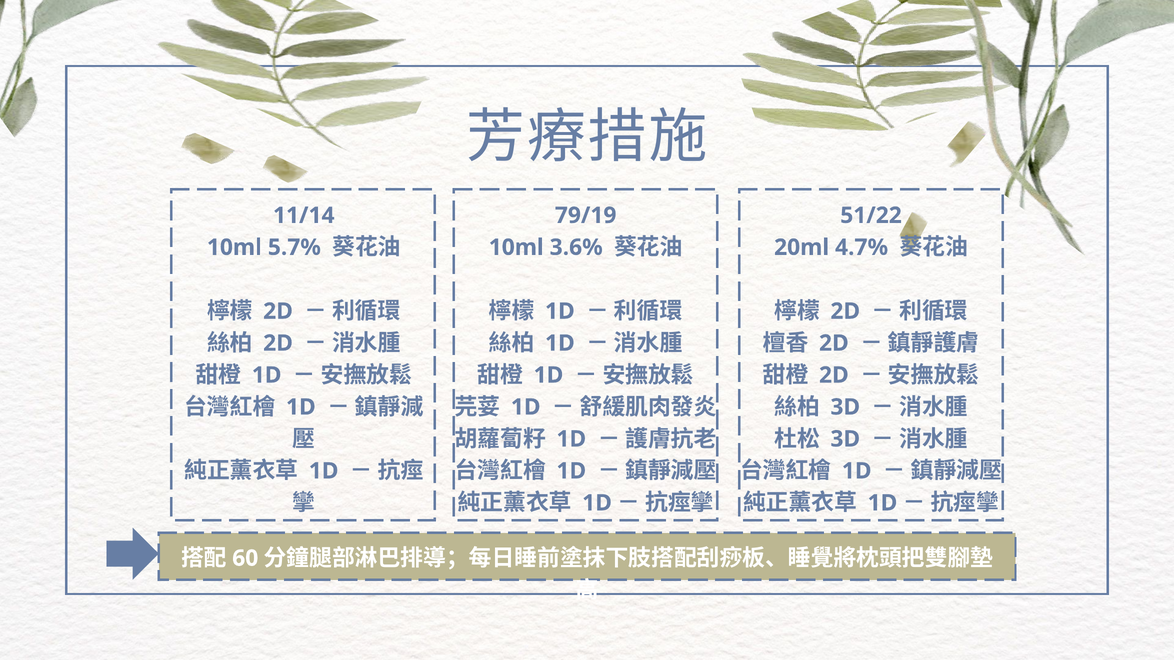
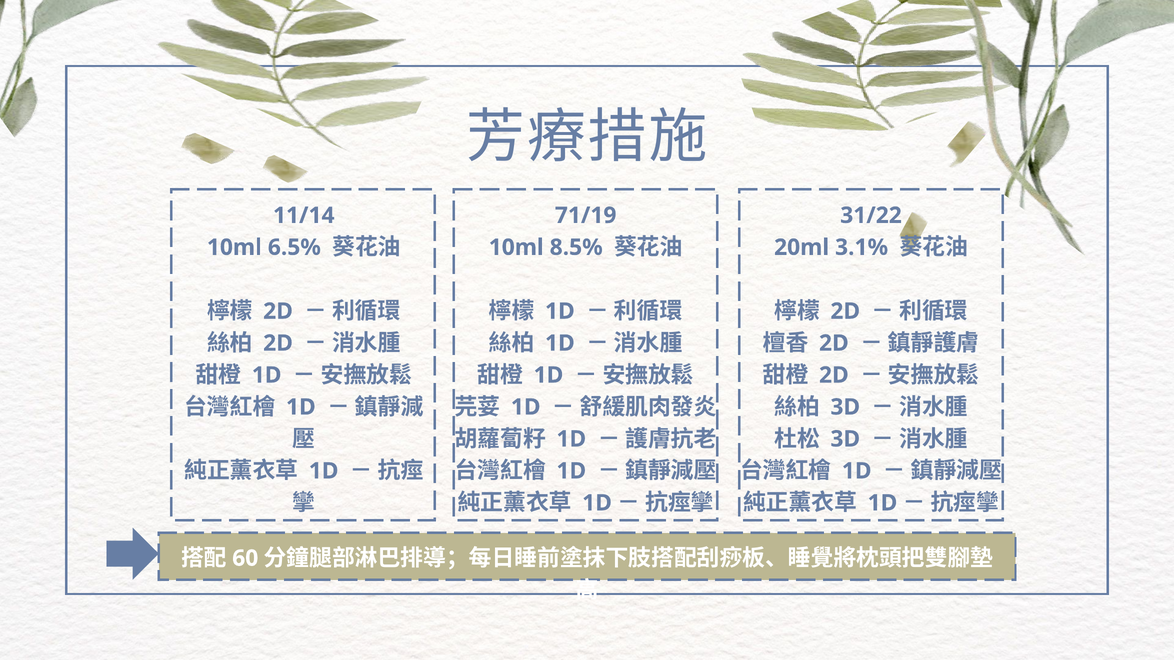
79/19: 79/19 -> 71/19
51/22: 51/22 -> 31/22
5.7%: 5.7% -> 6.5%
3.6%: 3.6% -> 8.5%
4.7%: 4.7% -> 3.1%
